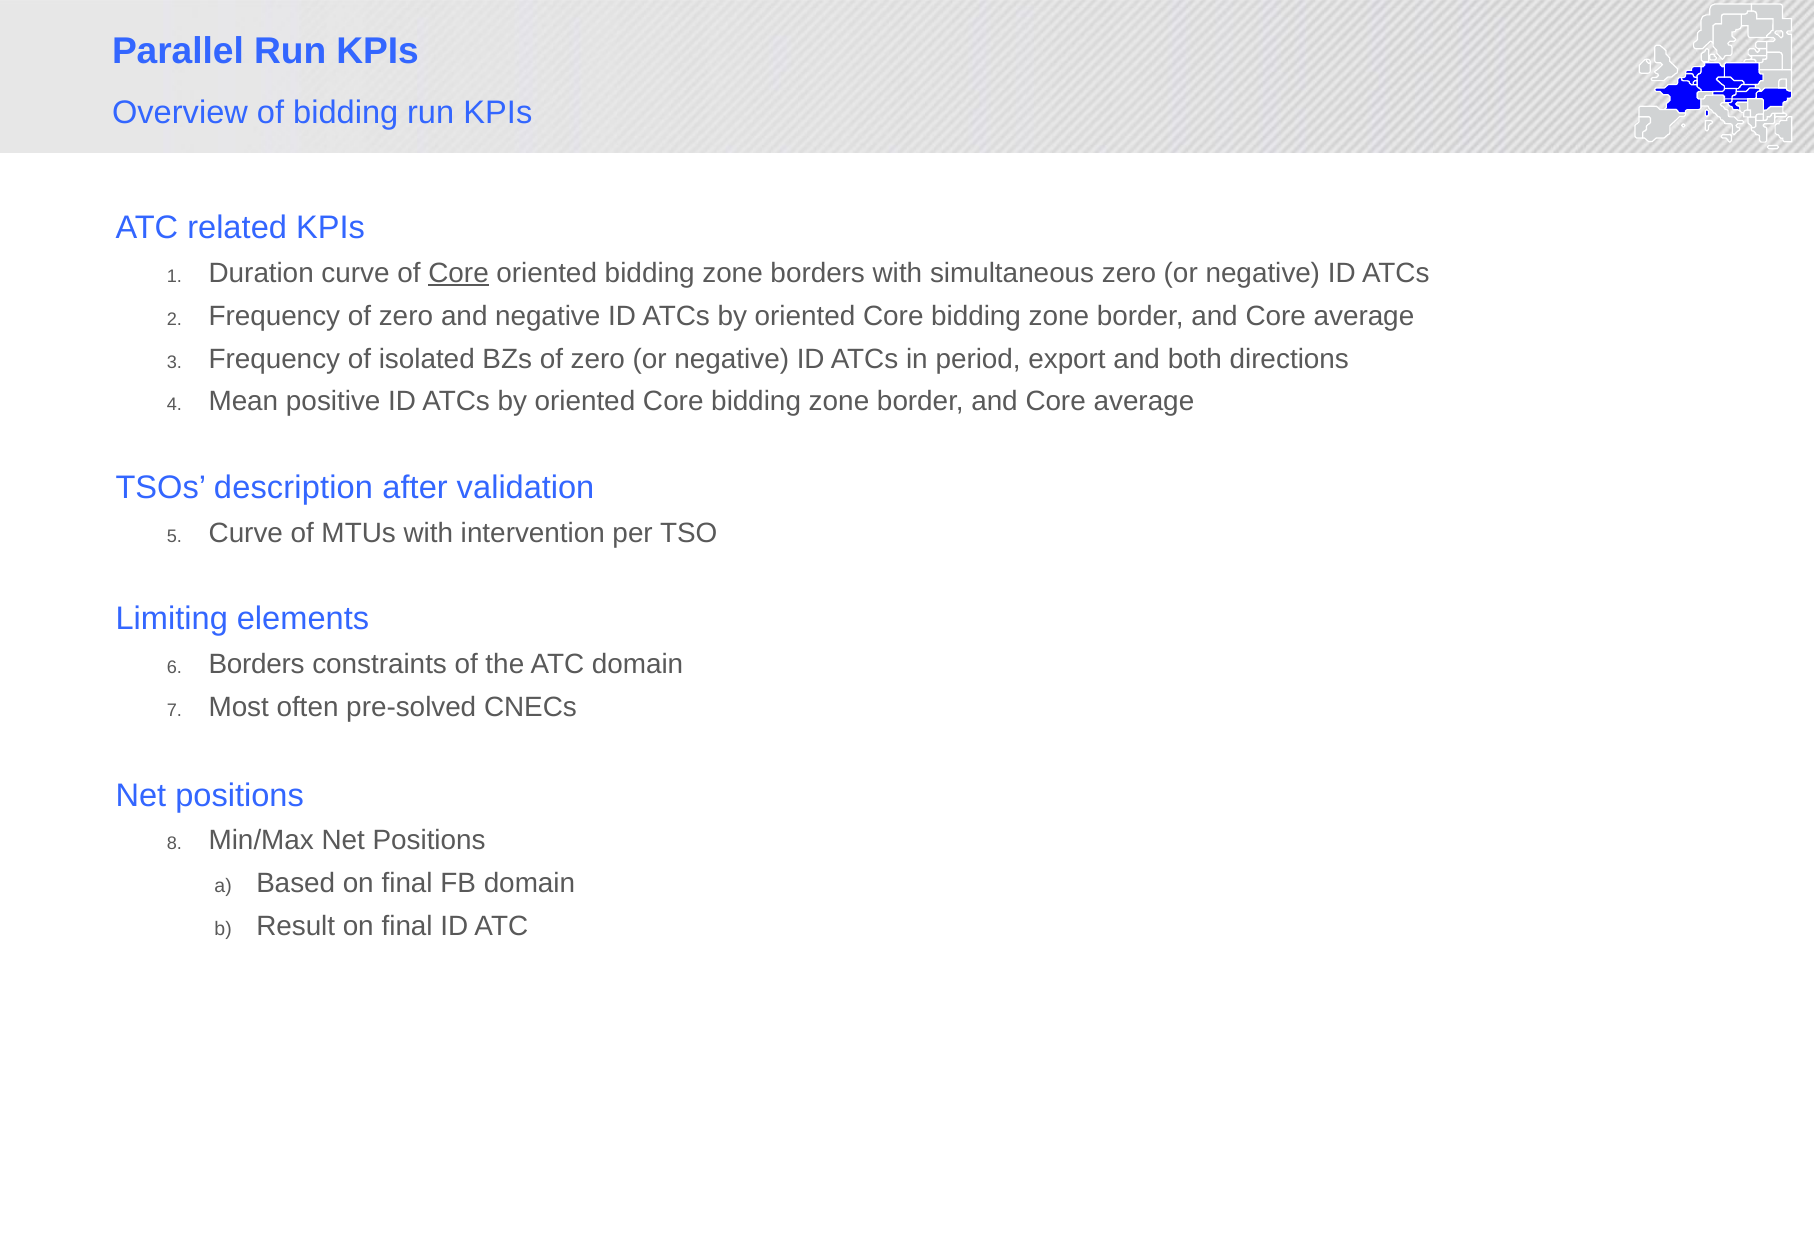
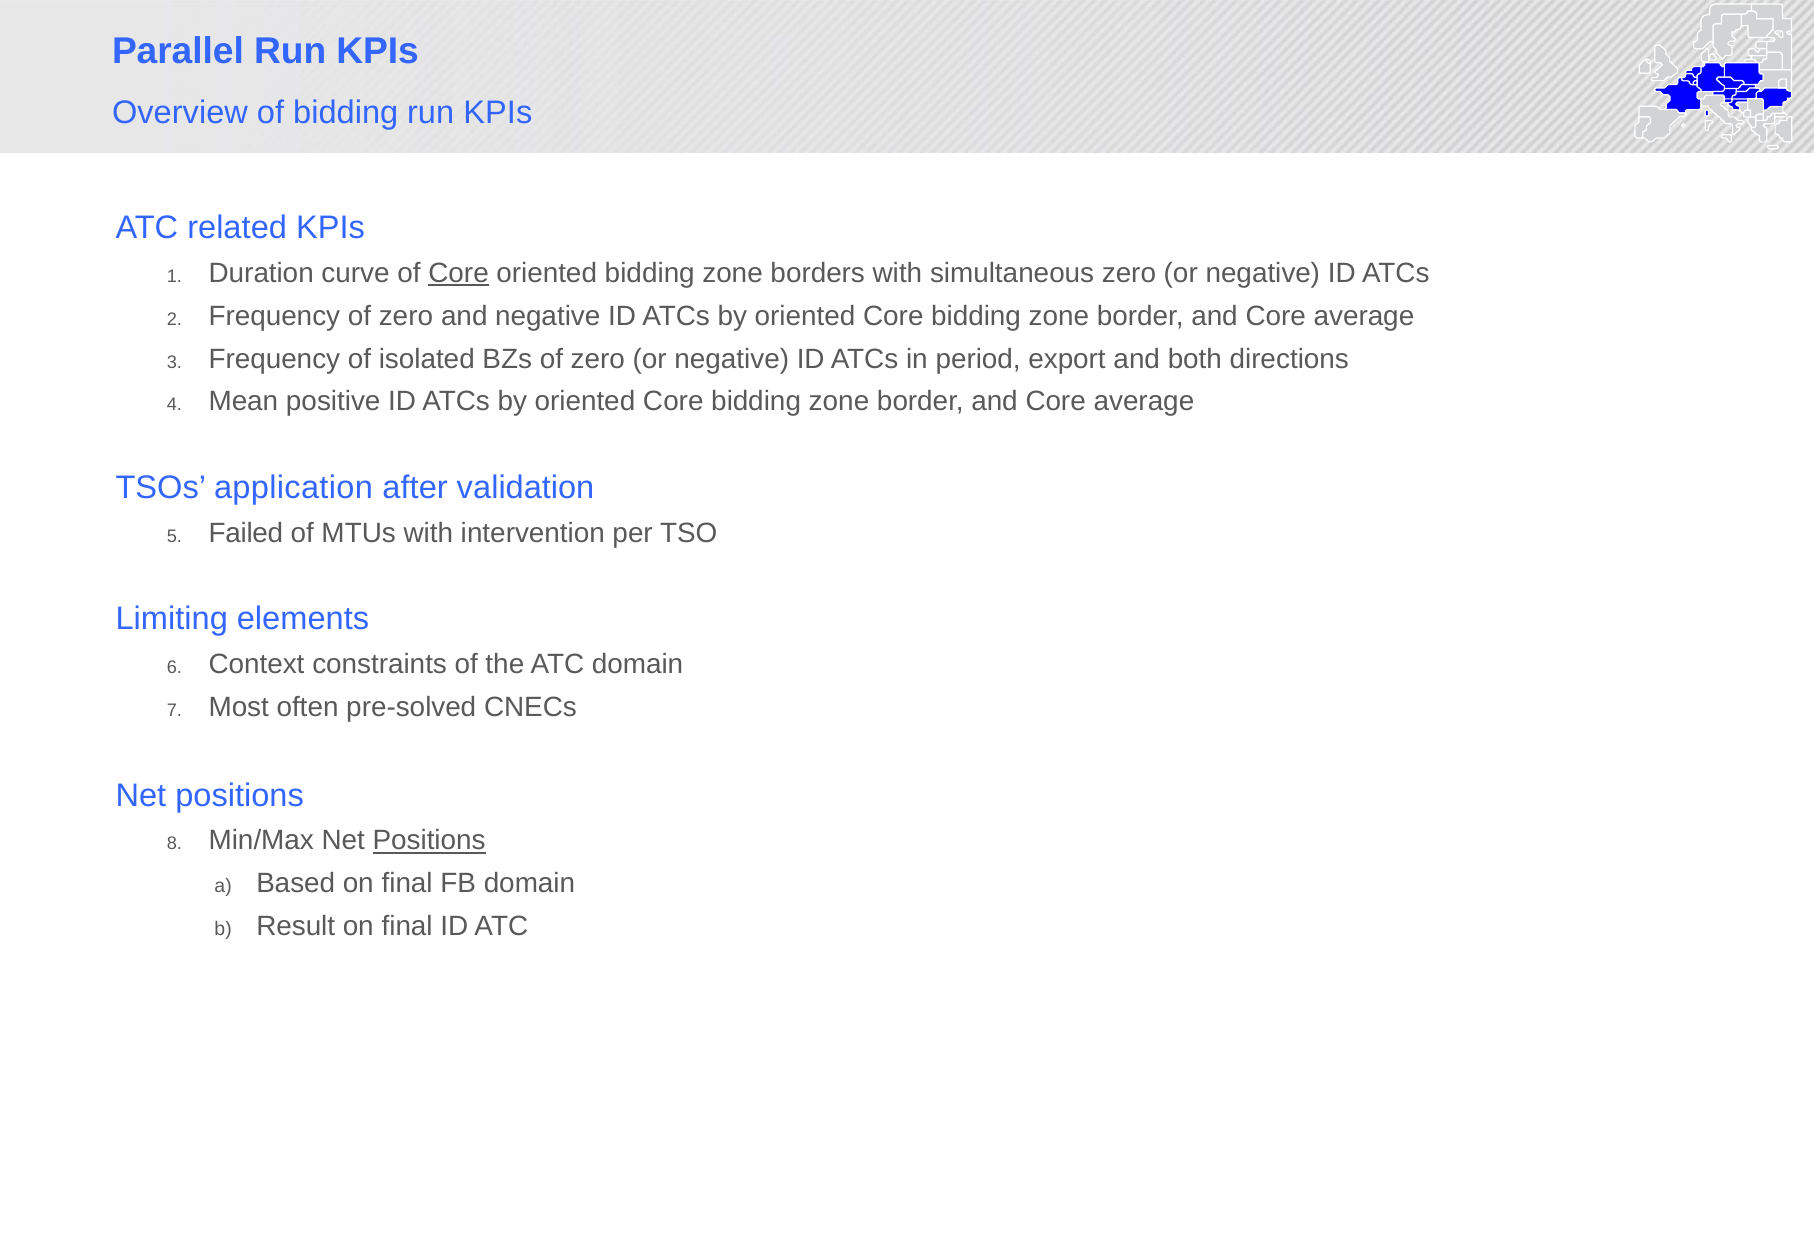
description: description -> application
Curve at (246, 533): Curve -> Failed
Borders at (257, 664): Borders -> Context
Positions at (429, 841) underline: none -> present
